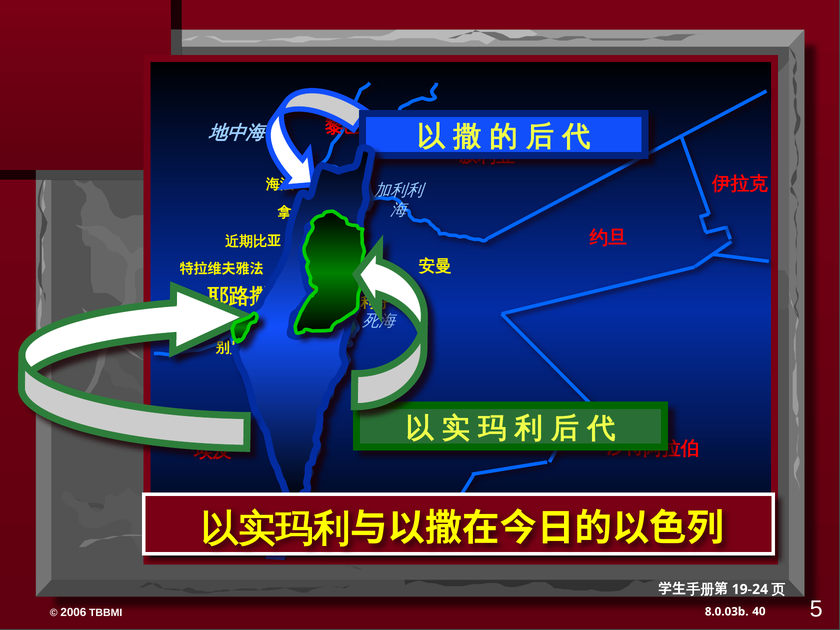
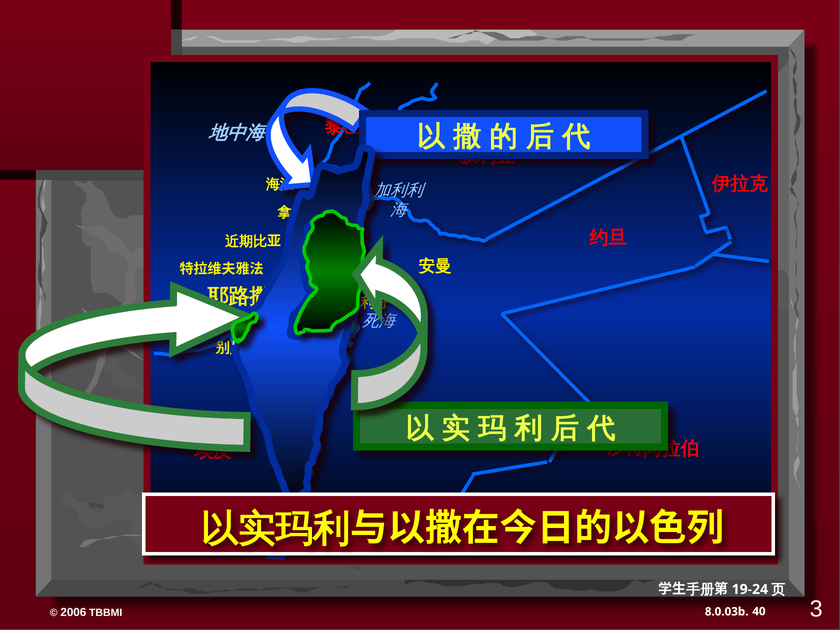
5: 5 -> 3
